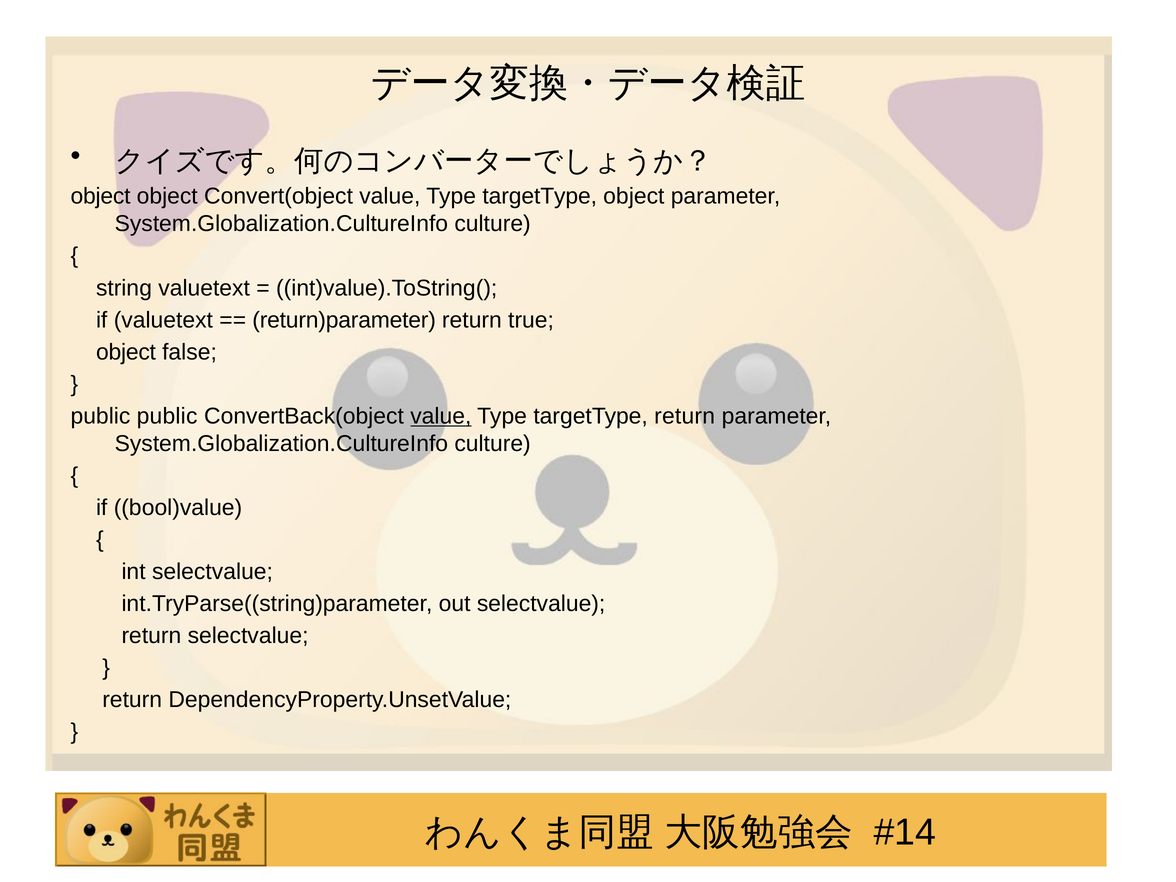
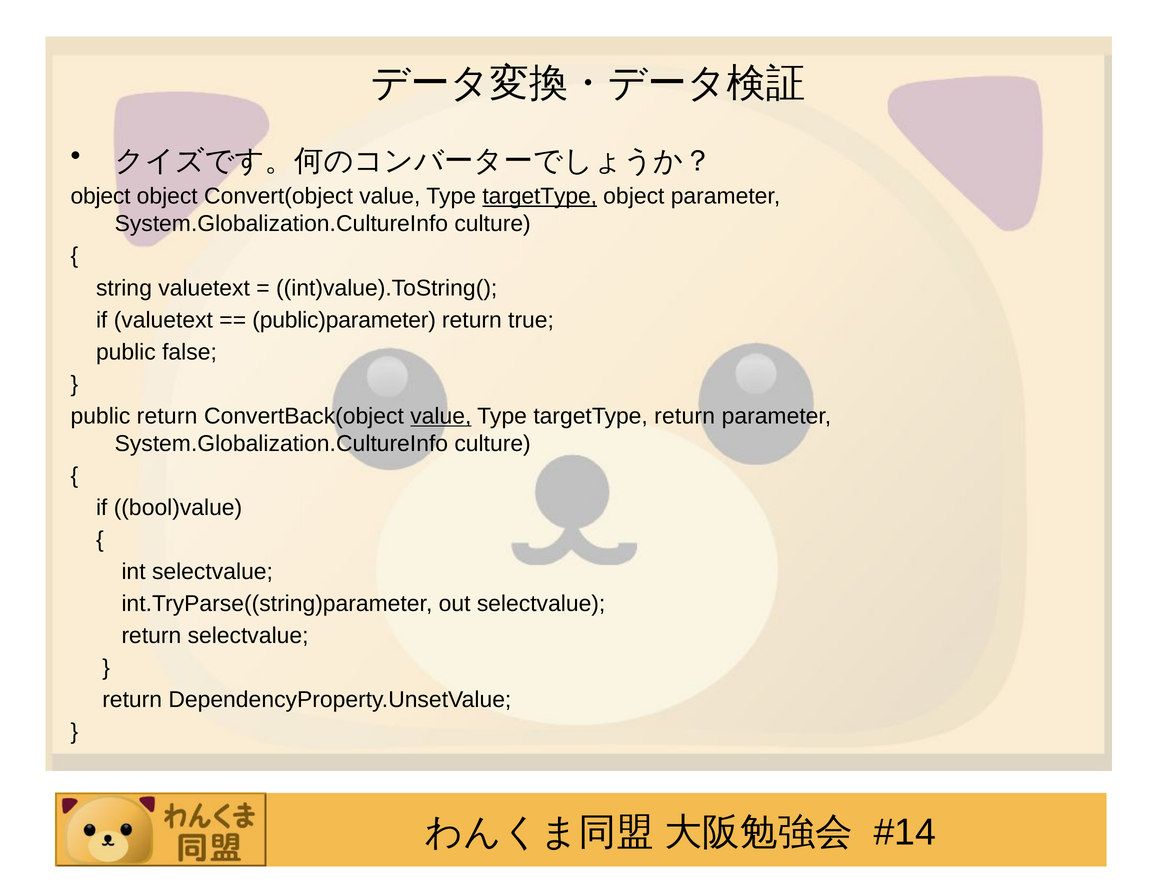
targetType at (540, 196) underline: none -> present
return)parameter: return)parameter -> public)parameter
object at (126, 352): object -> public
public public: public -> return
